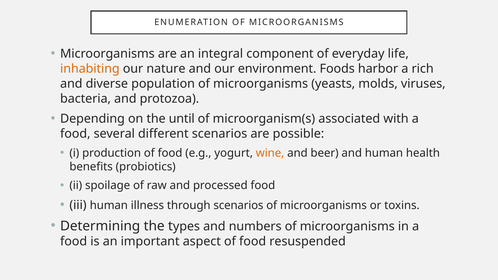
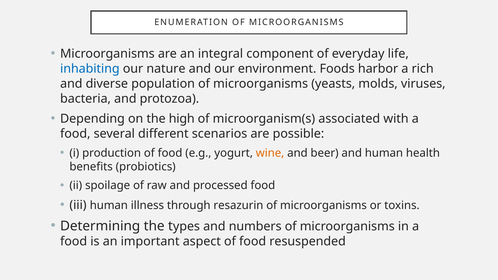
inhabiting colour: orange -> blue
until: until -> high
through scenarios: scenarios -> resazurin
